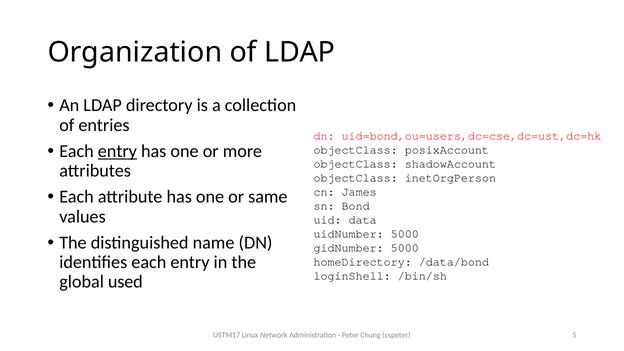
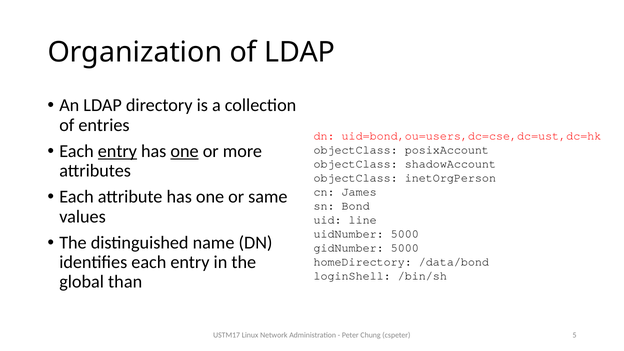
one at (185, 151) underline: none -> present
data: data -> line
used: used -> than
